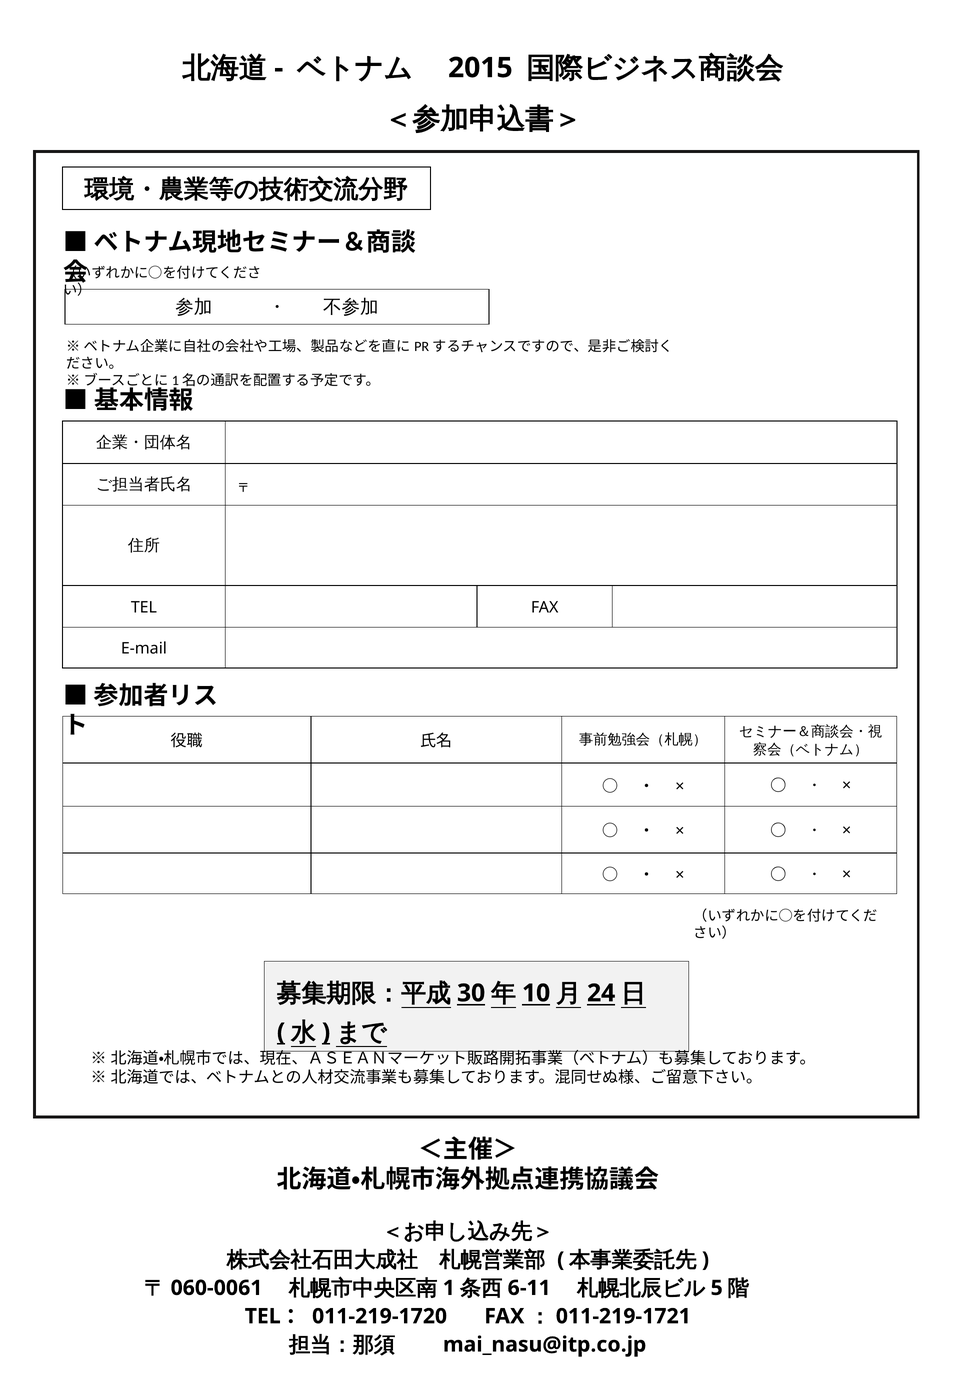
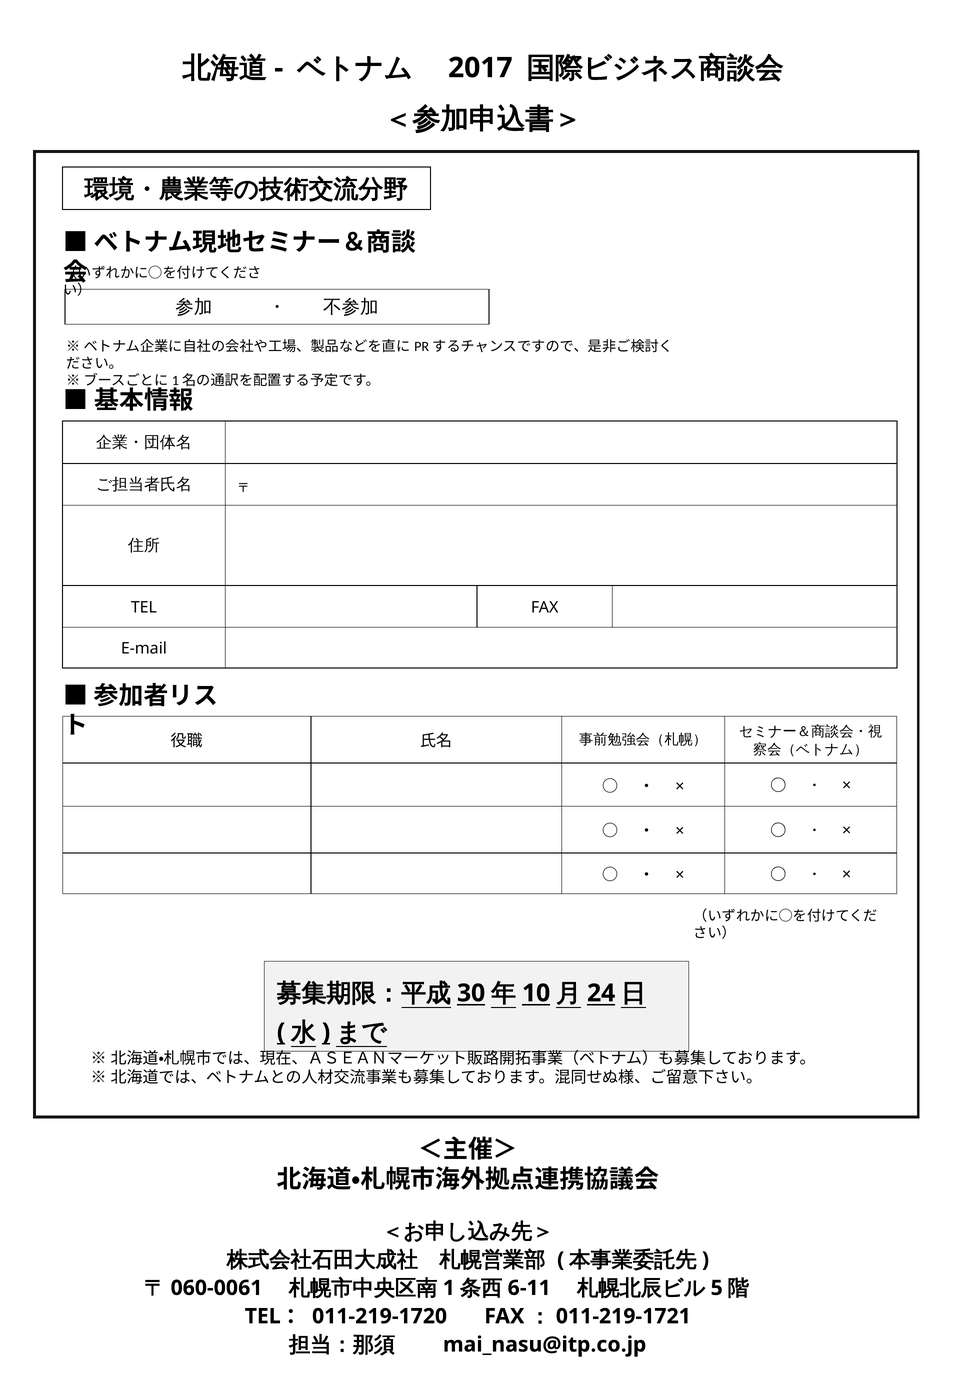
2015: 2015 -> 2017
